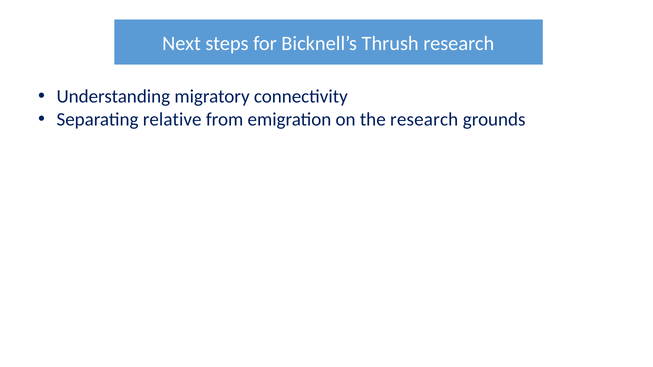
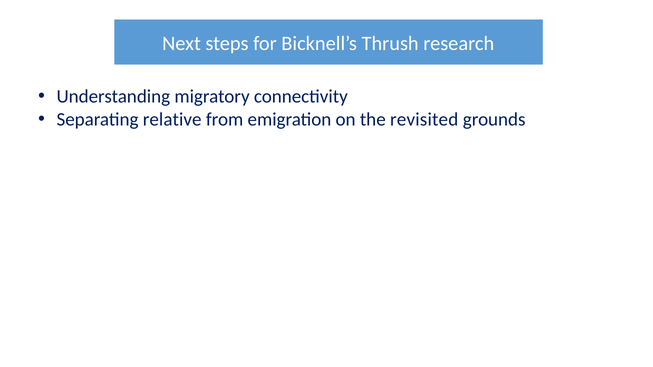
the research: research -> revisited
